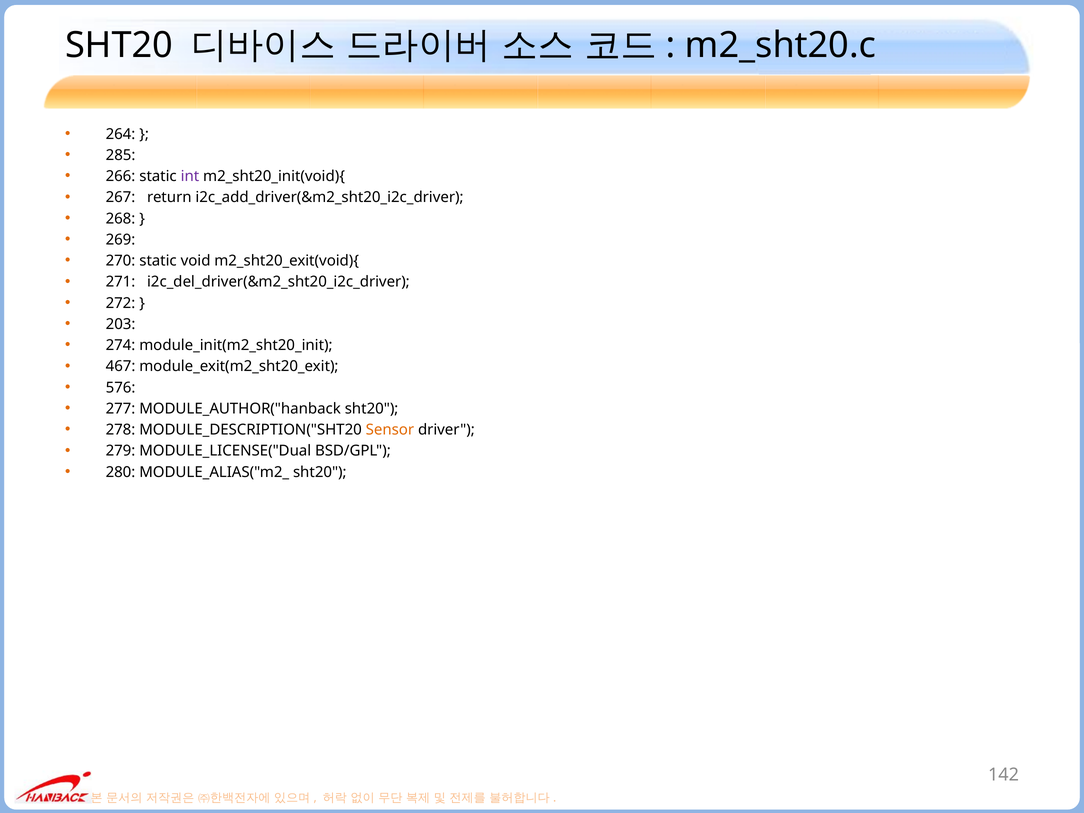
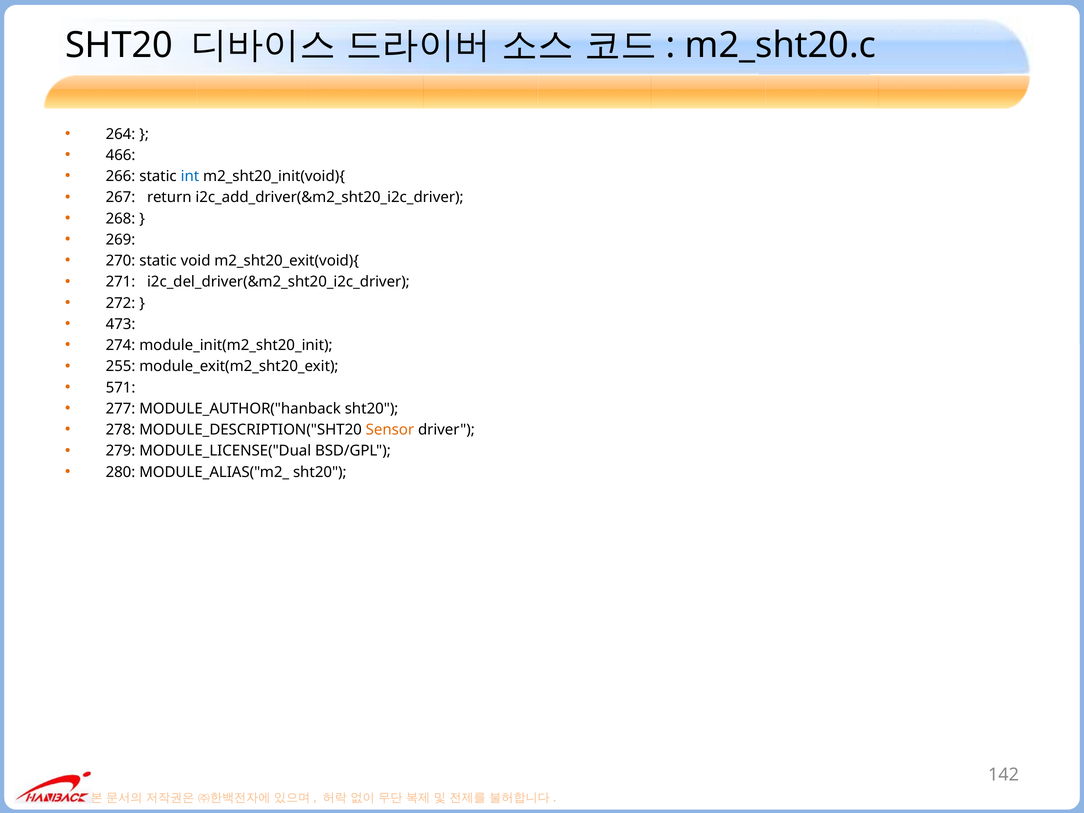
285: 285 -> 466
int colour: purple -> blue
203: 203 -> 473
467: 467 -> 255
576: 576 -> 571
